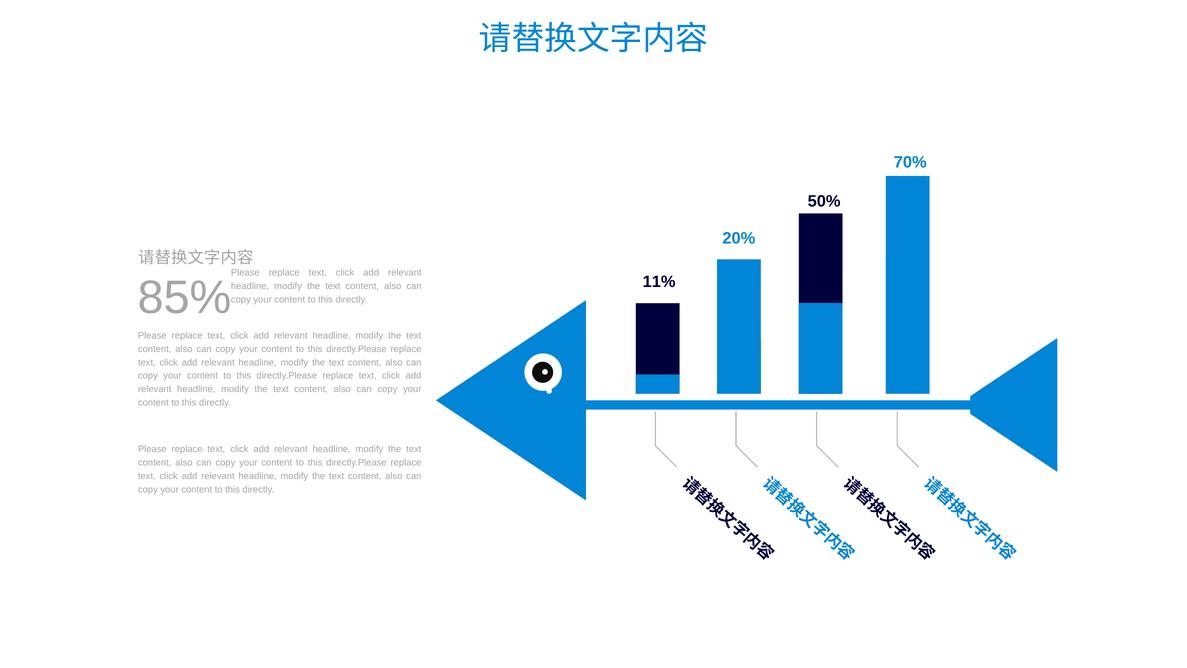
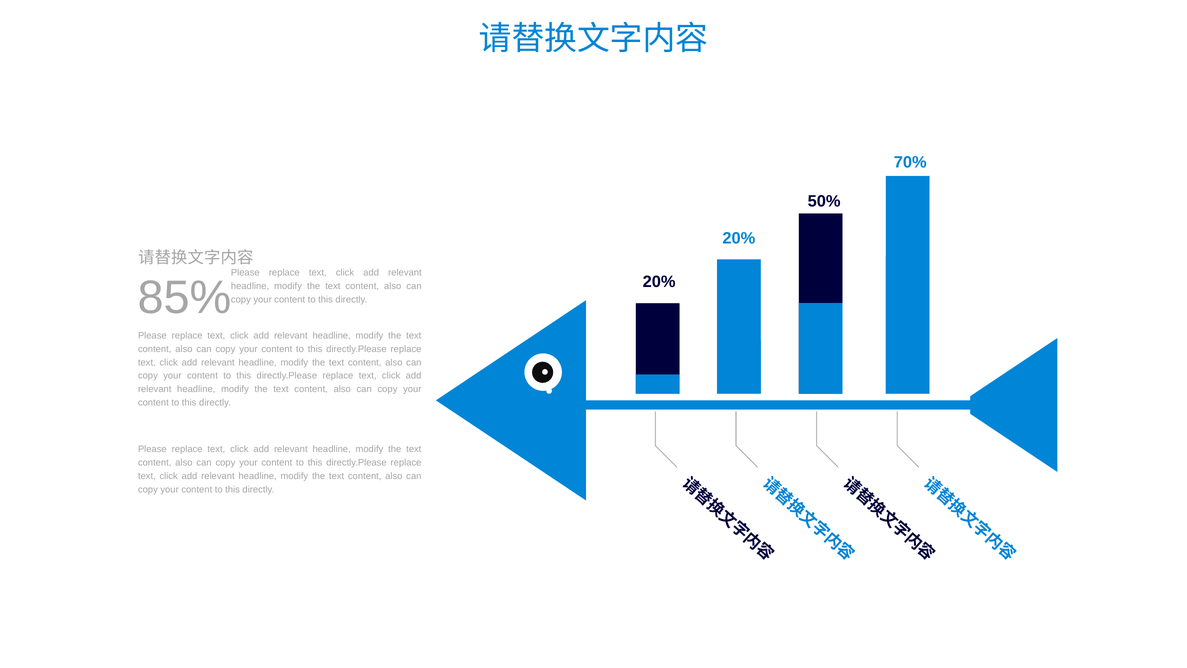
11% at (659, 282): 11% -> 20%
